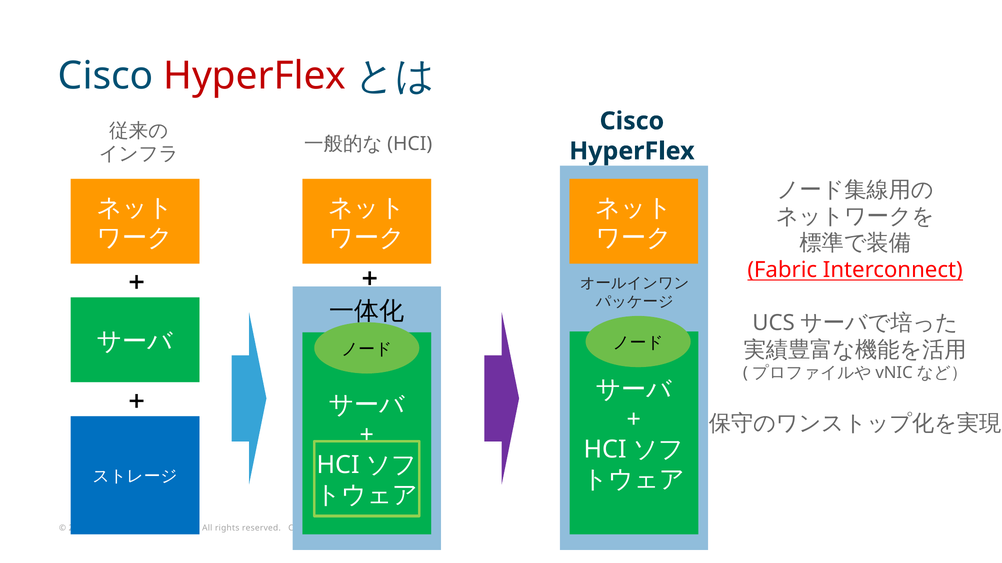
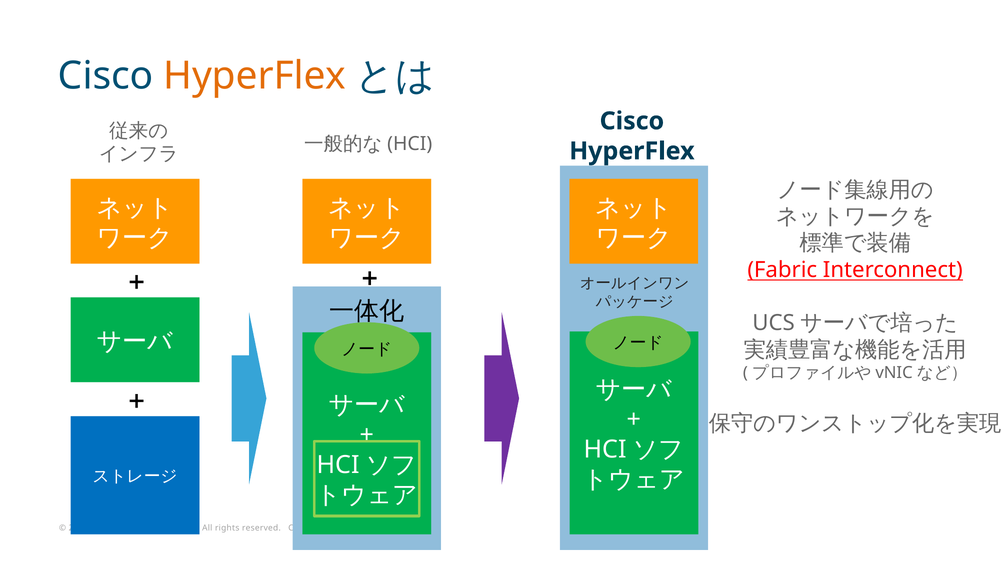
HyperFlex at (255, 76) colour: red -> orange
